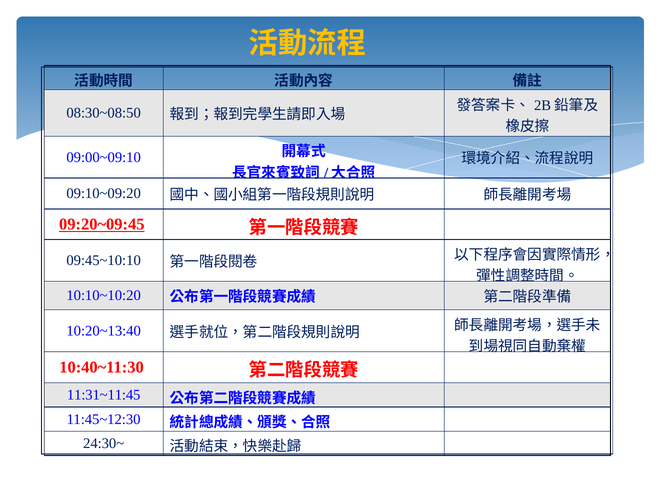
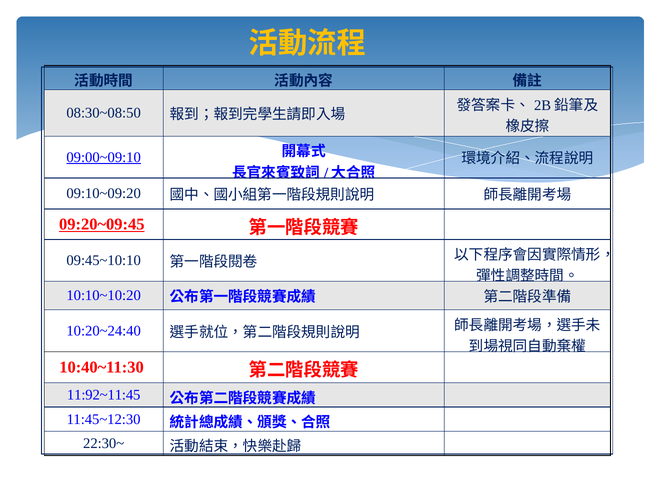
09:00~09:10 underline: none -> present
10:20~13:40: 10:20~13:40 -> 10:20~24:40
11:31~11:45: 11:31~11:45 -> 11:92~11:45
24:30~: 24:30~ -> 22:30~
